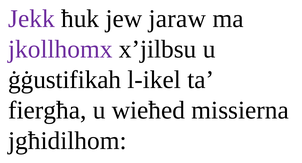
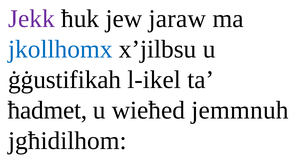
jkollhomx colour: purple -> blue
fiergħa: fiergħa -> ħadmet
missierna: missierna -> jemmnuh
